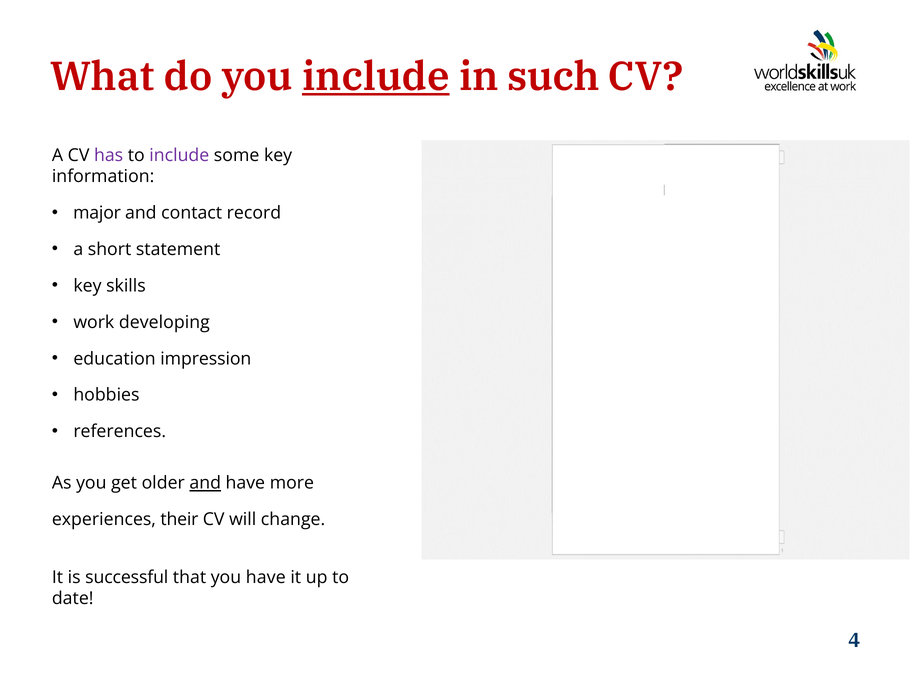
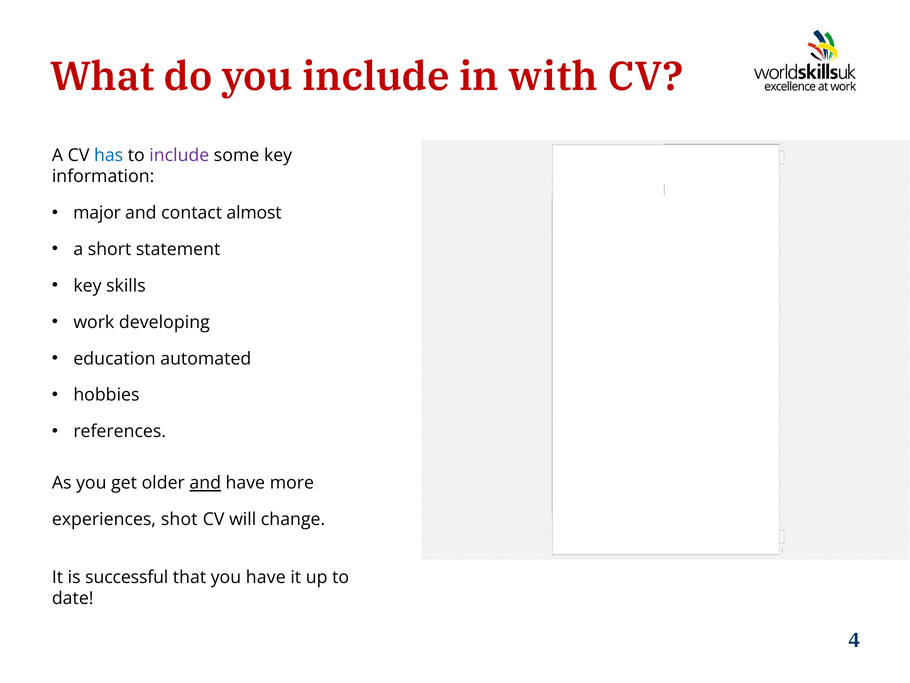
include at (376, 77) underline: present -> none
such: such -> with
has colour: purple -> blue
record: record -> almost
impression: impression -> automated
their: their -> shot
